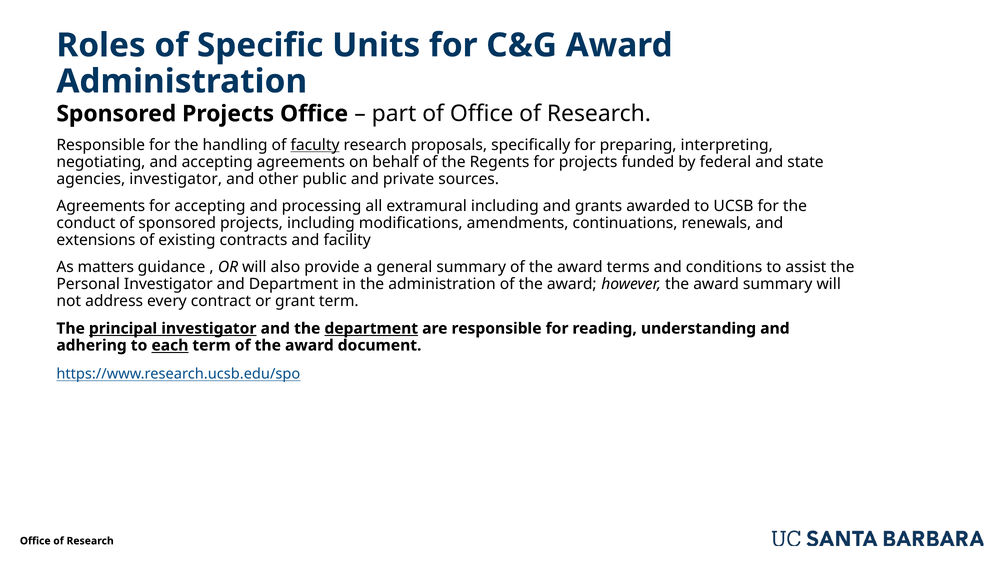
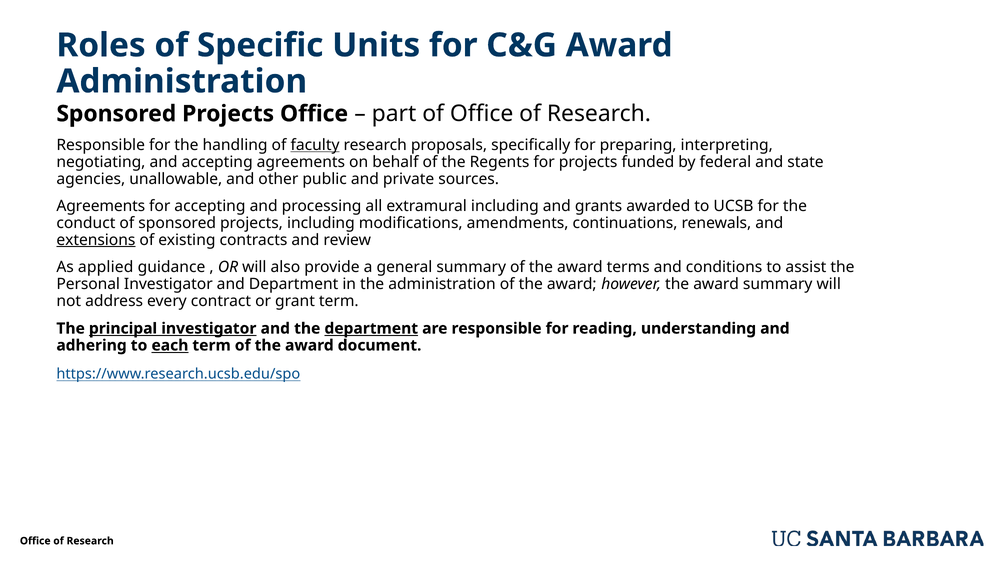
agencies investigator: investigator -> unallowable
extensions underline: none -> present
facility: facility -> review
matters: matters -> applied
